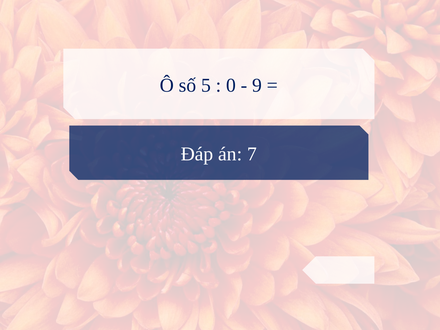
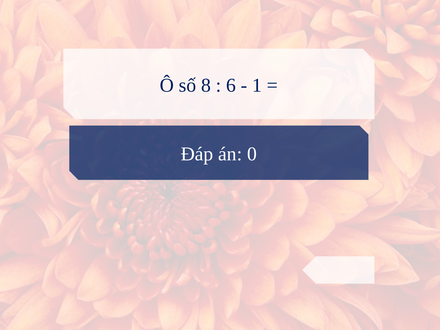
5: 5 -> 8
0: 0 -> 6
9: 9 -> 1
7: 7 -> 0
